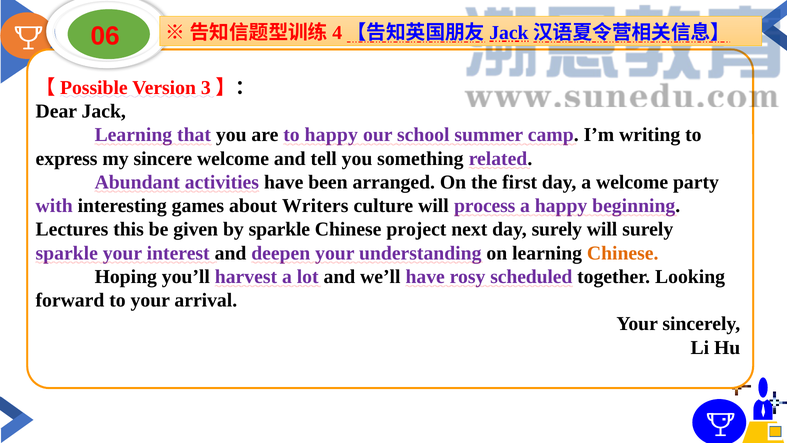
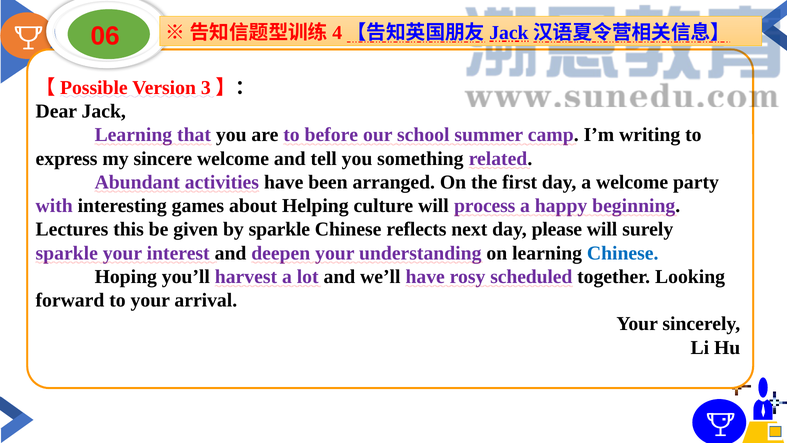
to happy: happy -> before
Writers: Writers -> Helping
project: project -> reflects
day surely: surely -> please
Chinese at (623, 253) colour: orange -> blue
